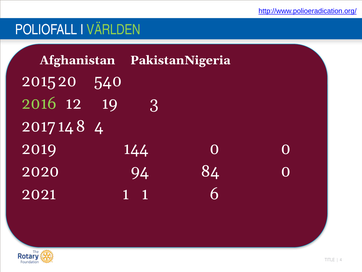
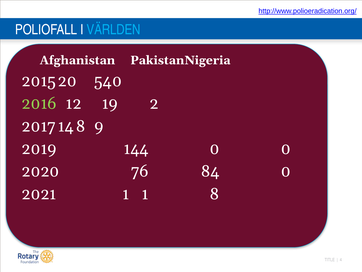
VÄRLDEN colour: light green -> light blue
3: 3 -> 2
4 at (99, 126): 4 -> 9
94: 94 -> 76
6: 6 -> 8
